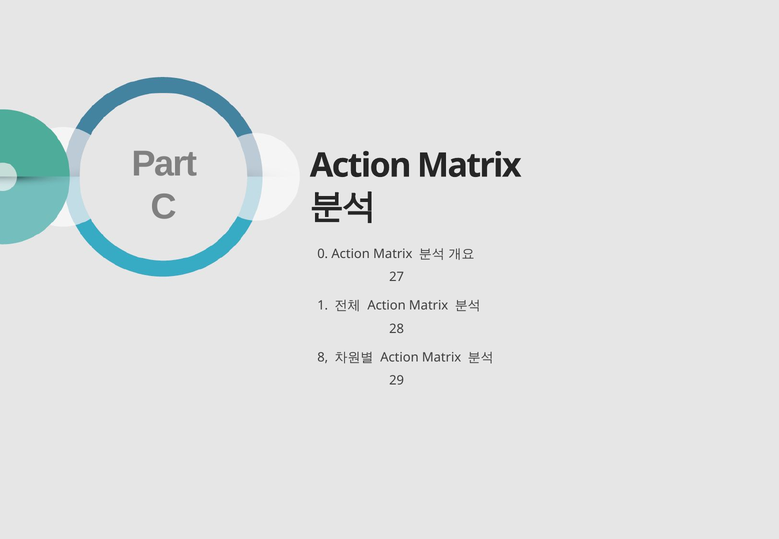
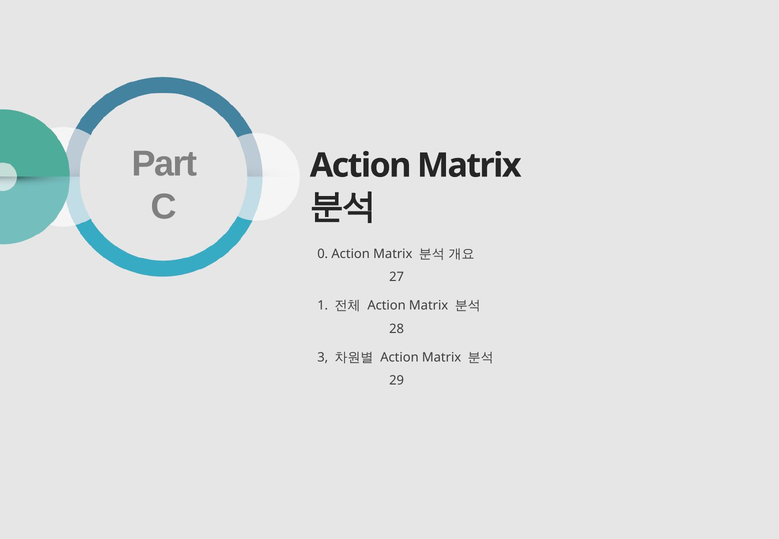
8: 8 -> 3
